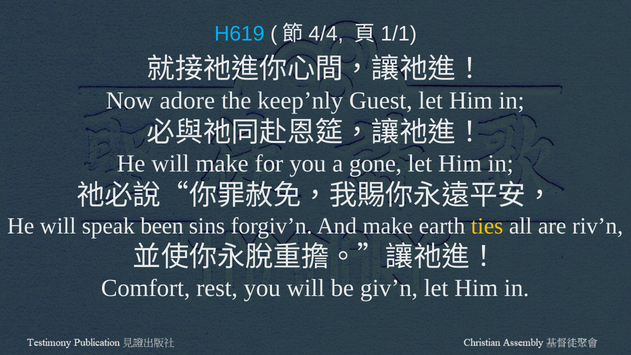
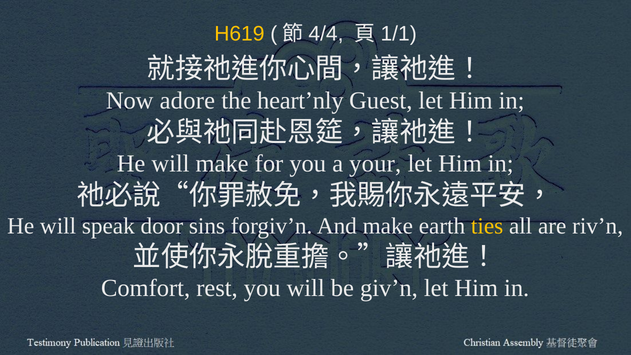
H619 colour: light blue -> yellow
keep’nly: keep’nly -> heart’nly
gone: gone -> your
been: been -> door
